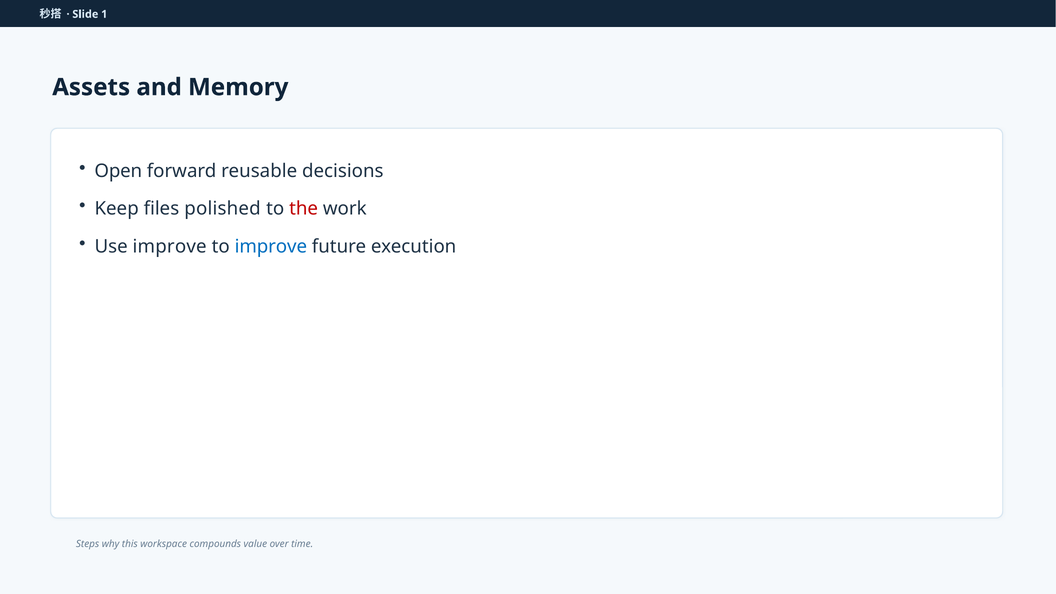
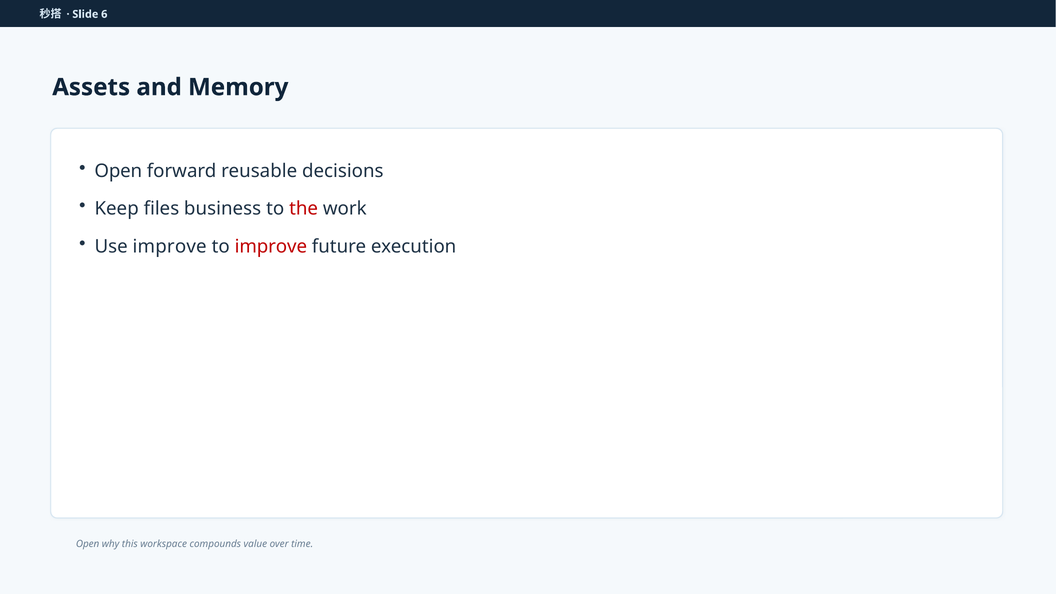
1: 1 -> 6
polished: polished -> business
improve at (271, 247) colour: blue -> red
Steps at (88, 544): Steps -> Open
